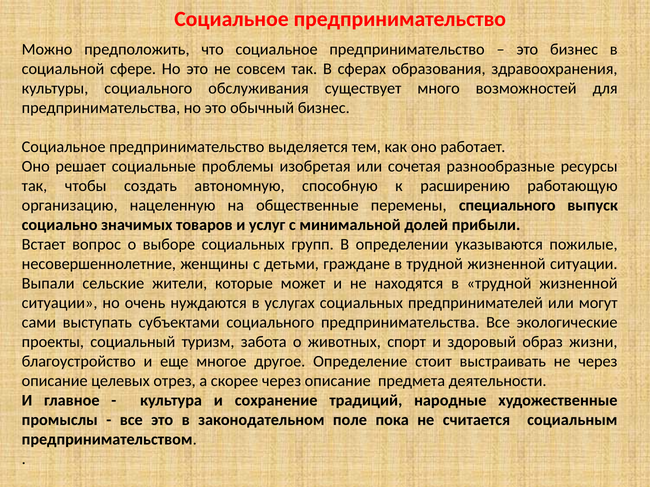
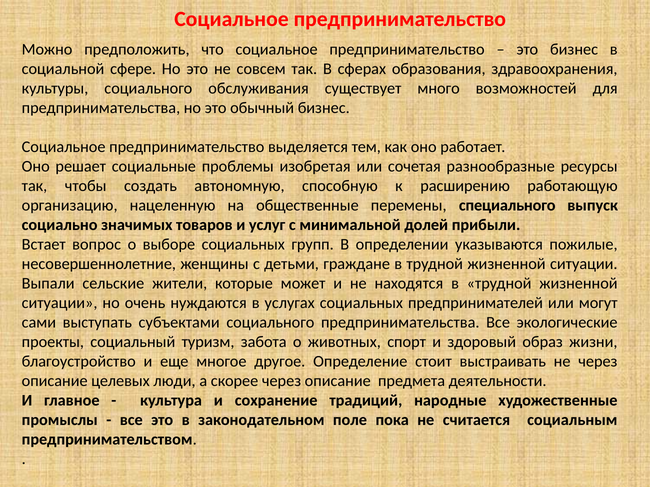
отрез: отрез -> люди
